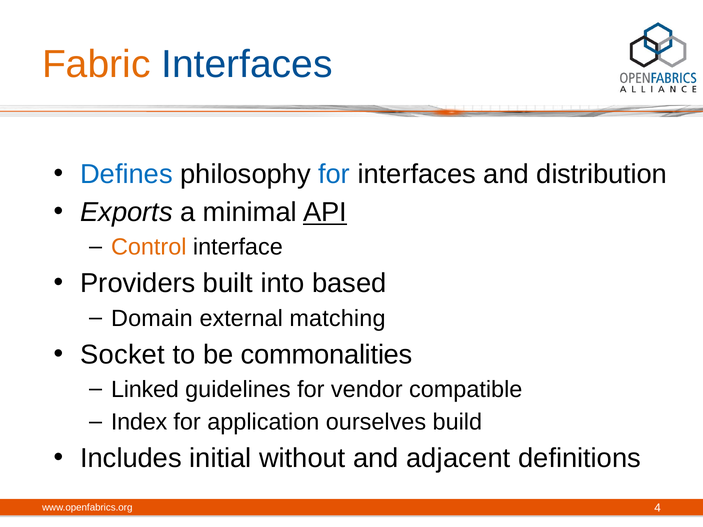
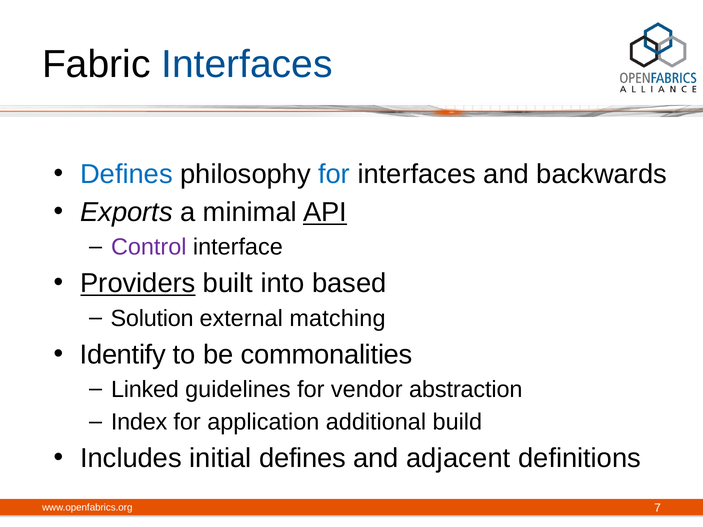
Fabric colour: orange -> black
distribution: distribution -> backwards
Control colour: orange -> purple
Providers underline: none -> present
Domain: Domain -> Solution
Socket: Socket -> Identify
compatible: compatible -> abstraction
ourselves: ourselves -> additional
initial without: without -> defines
4: 4 -> 7
